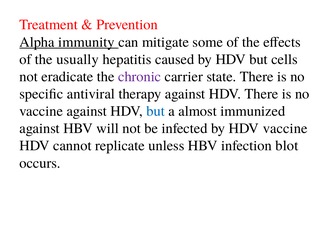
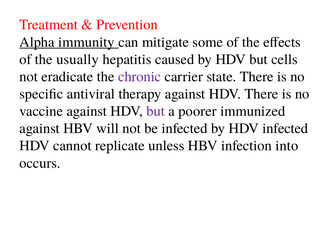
but at (156, 111) colour: blue -> purple
almost: almost -> poorer
HDV vaccine: vaccine -> infected
blot: blot -> into
